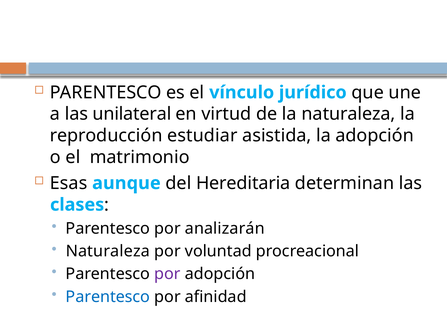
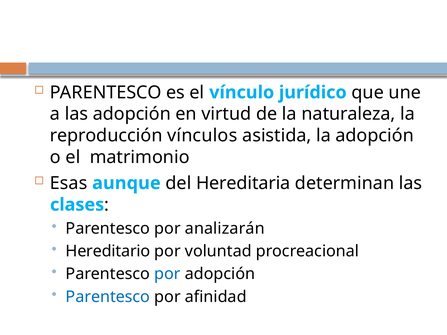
las unilateral: unilateral -> adopción
estudiar: estudiar -> vínculos
Naturaleza at (108, 251): Naturaleza -> Hereditario
por at (167, 274) colour: purple -> blue
